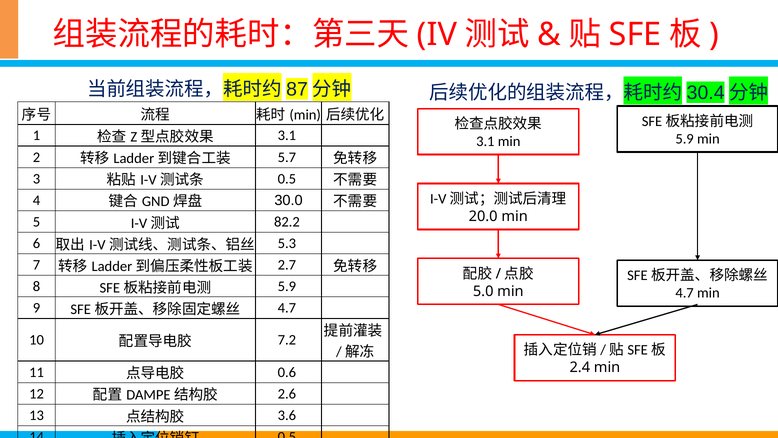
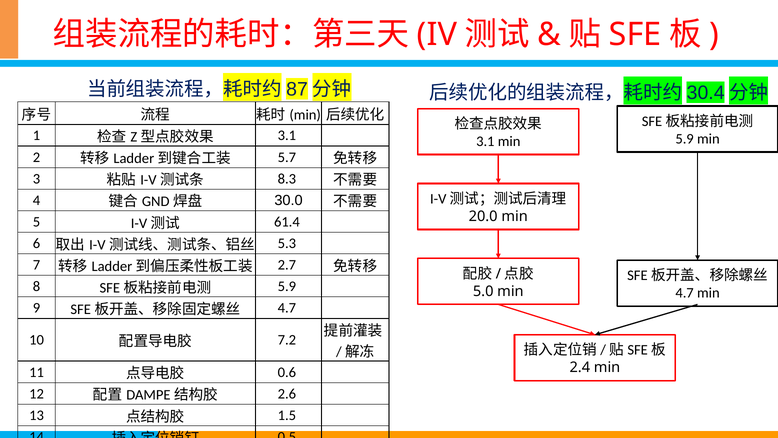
0.5 at (287, 179): 0.5 -> 8.3
82.2: 82.2 -> 61.4
3.6: 3.6 -> 1.5
